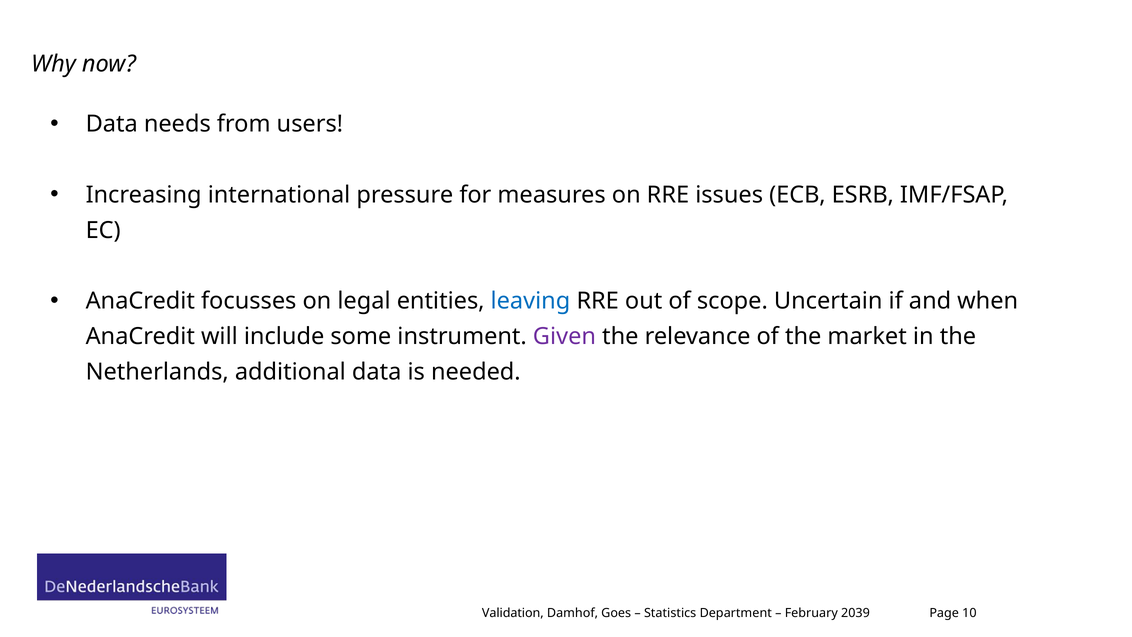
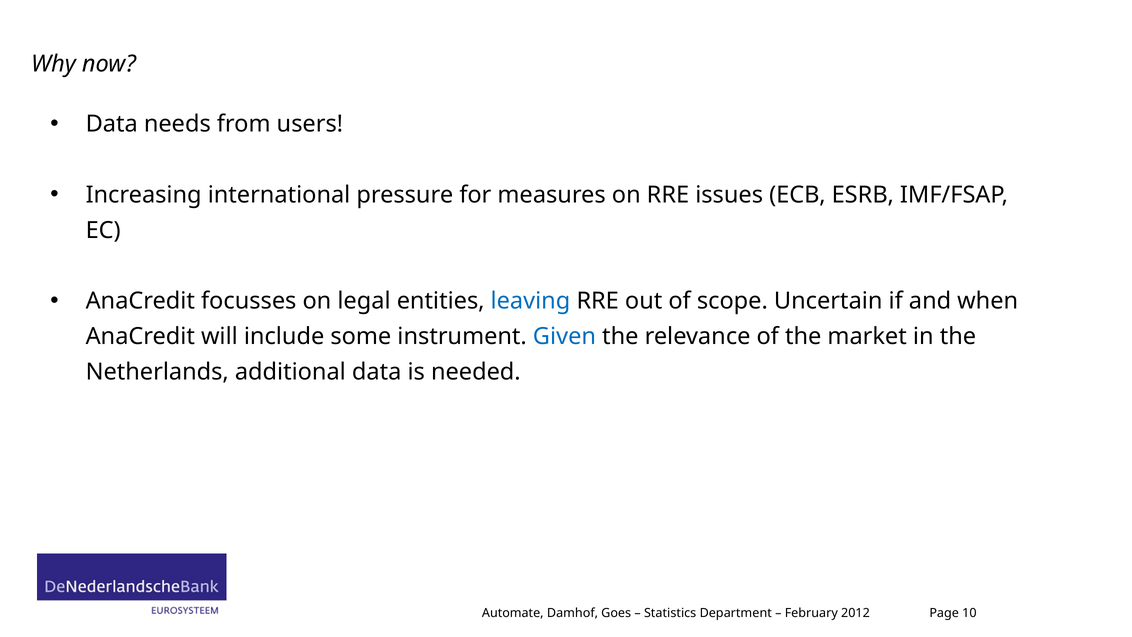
Given colour: purple -> blue
Validation: Validation -> Automate
2039: 2039 -> 2012
